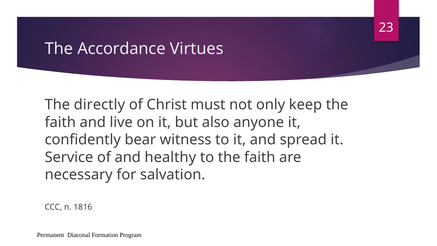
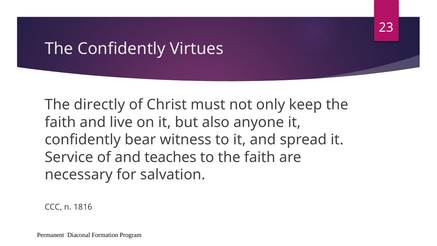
The Accordance: Accordance -> Confidently
healthy: healthy -> teaches
